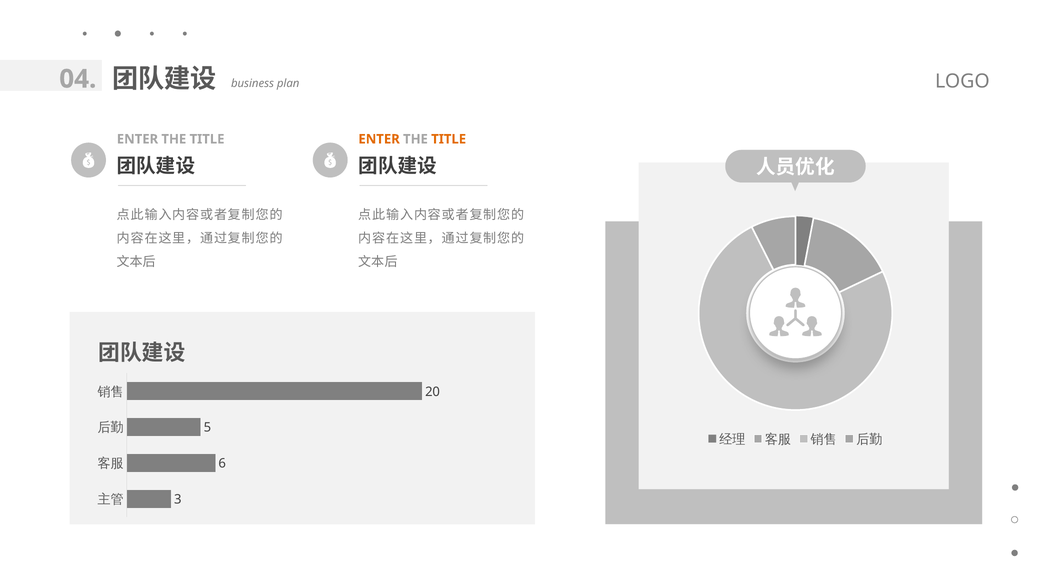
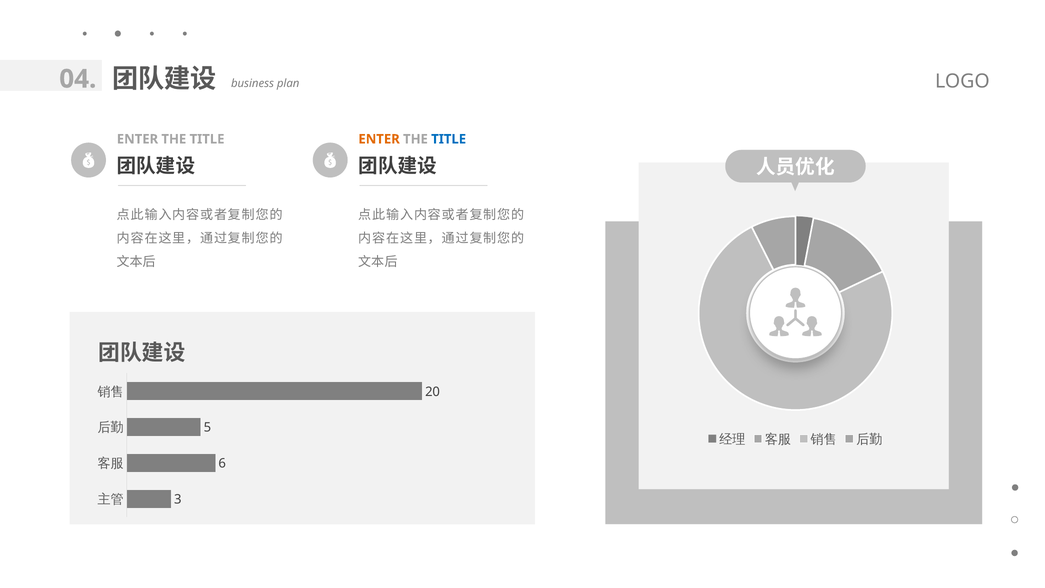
TITLE at (449, 139) colour: orange -> blue
